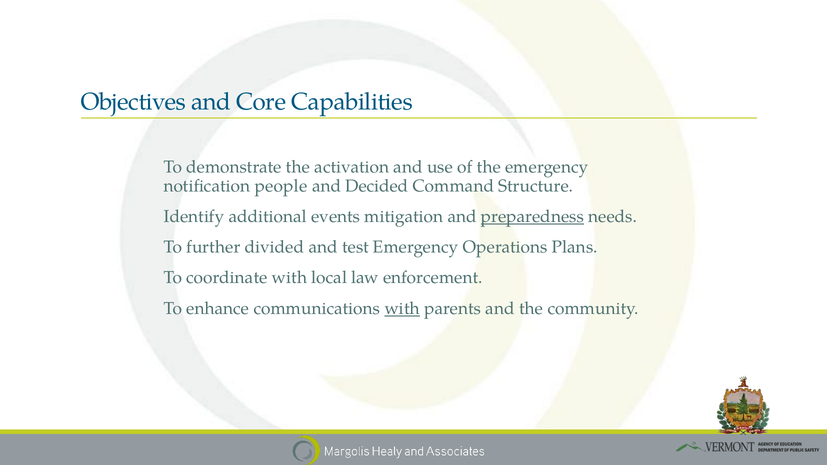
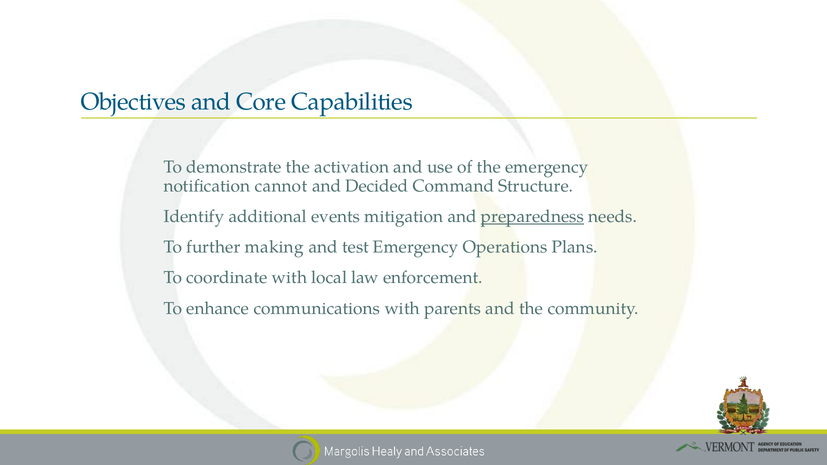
people: people -> cannot
divided: divided -> making
with at (402, 309) underline: present -> none
